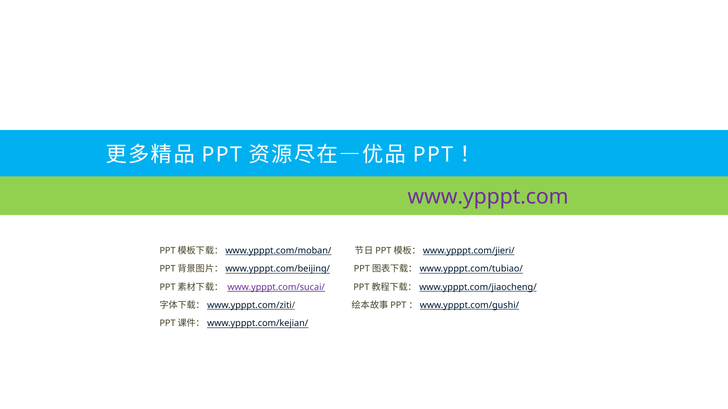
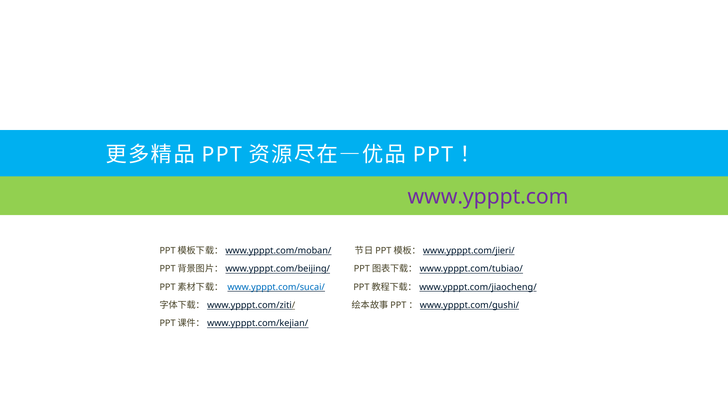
www.ypppt.com/sucai/ colour: purple -> blue
